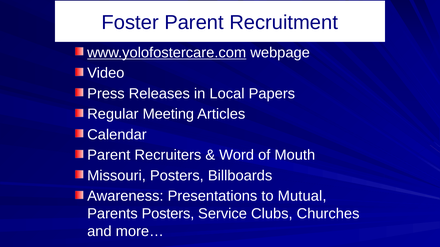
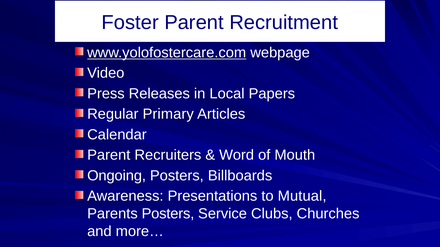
Meeting: Meeting -> Primary
Missouri: Missouri -> Ongoing
